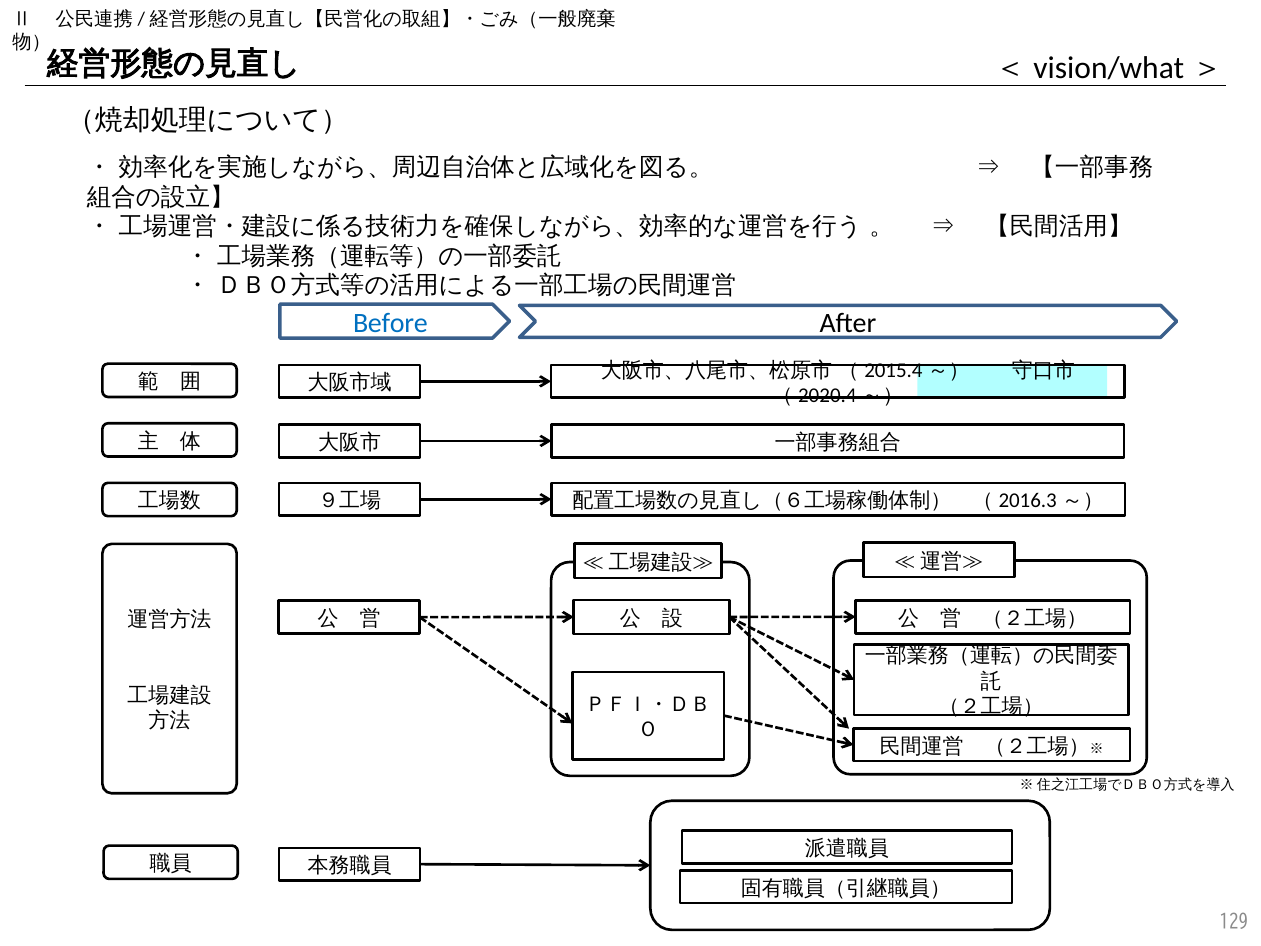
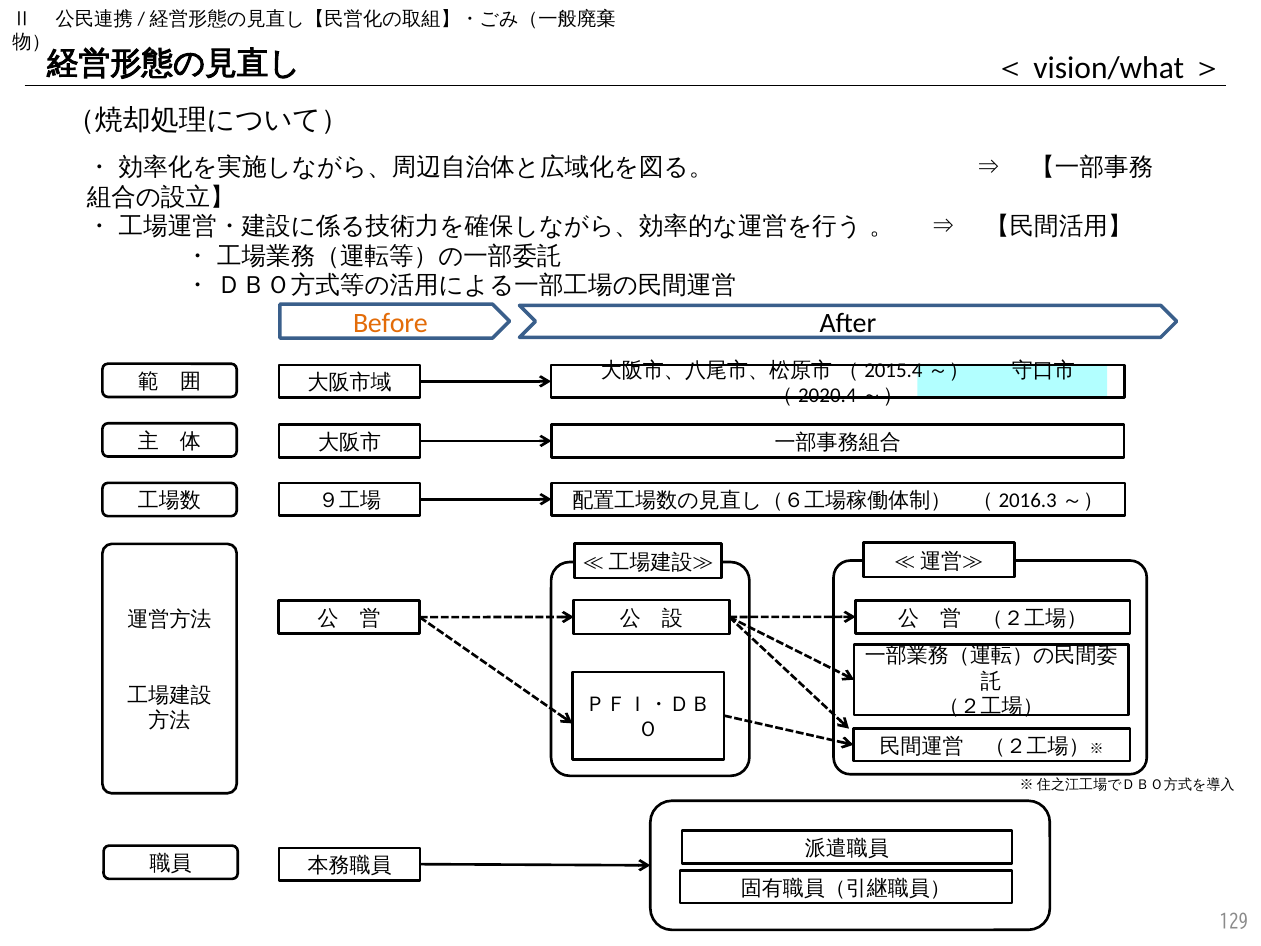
Before colour: blue -> orange
